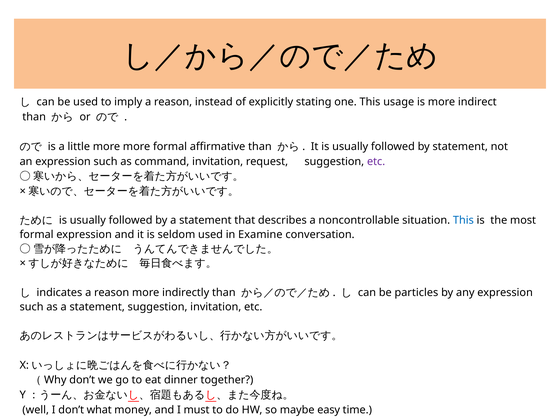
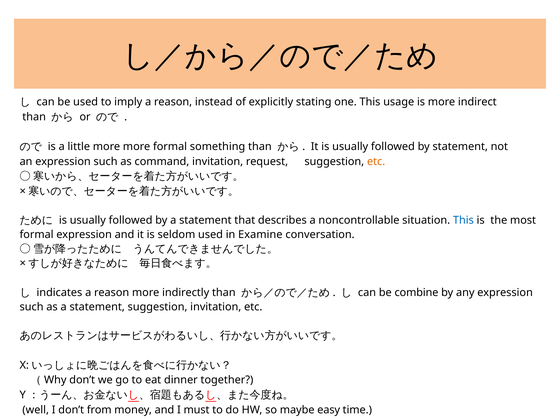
affirmative: affirmative -> something
etc at (376, 161) colour: purple -> orange
particles: particles -> combine
what: what -> from
